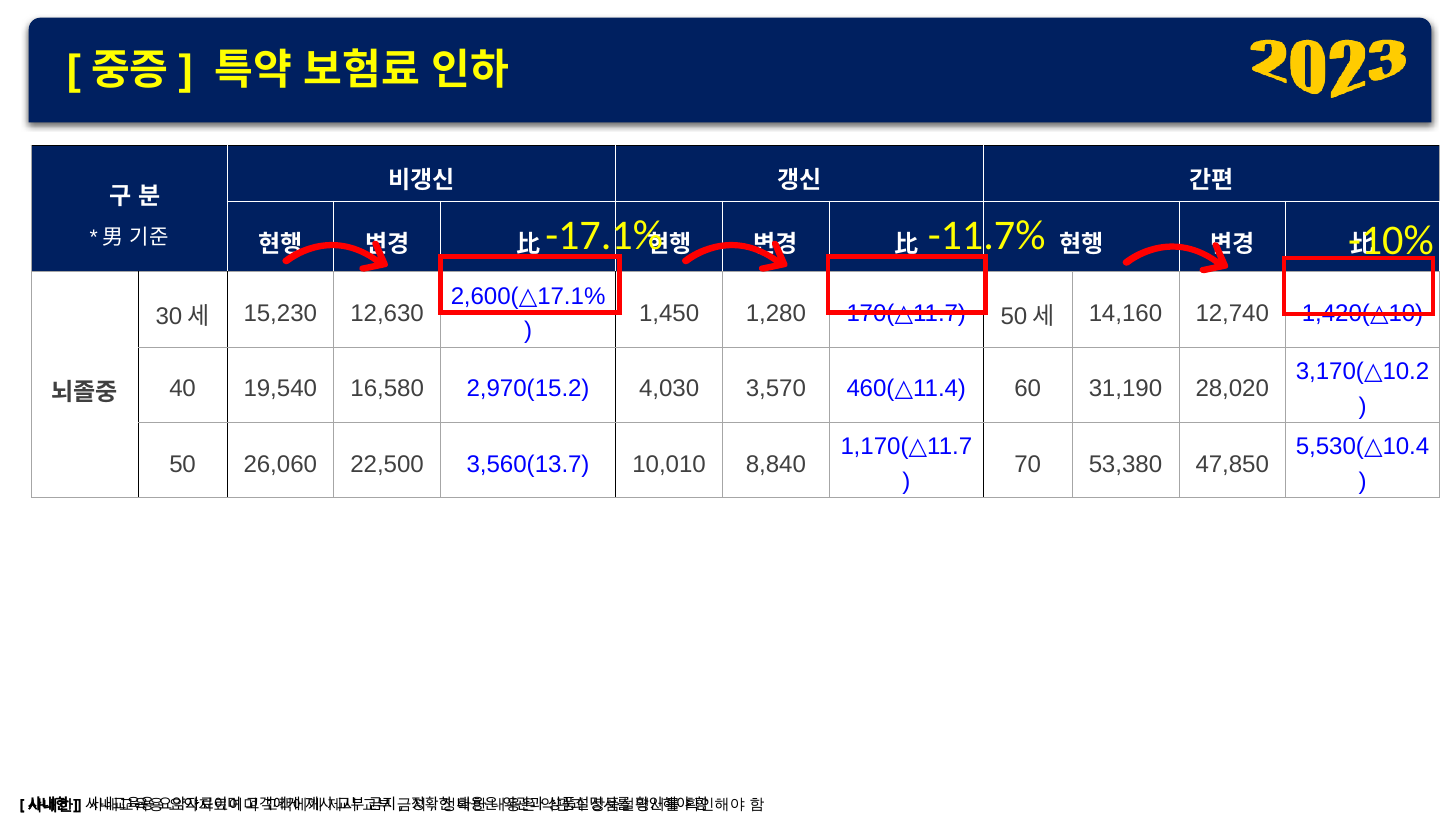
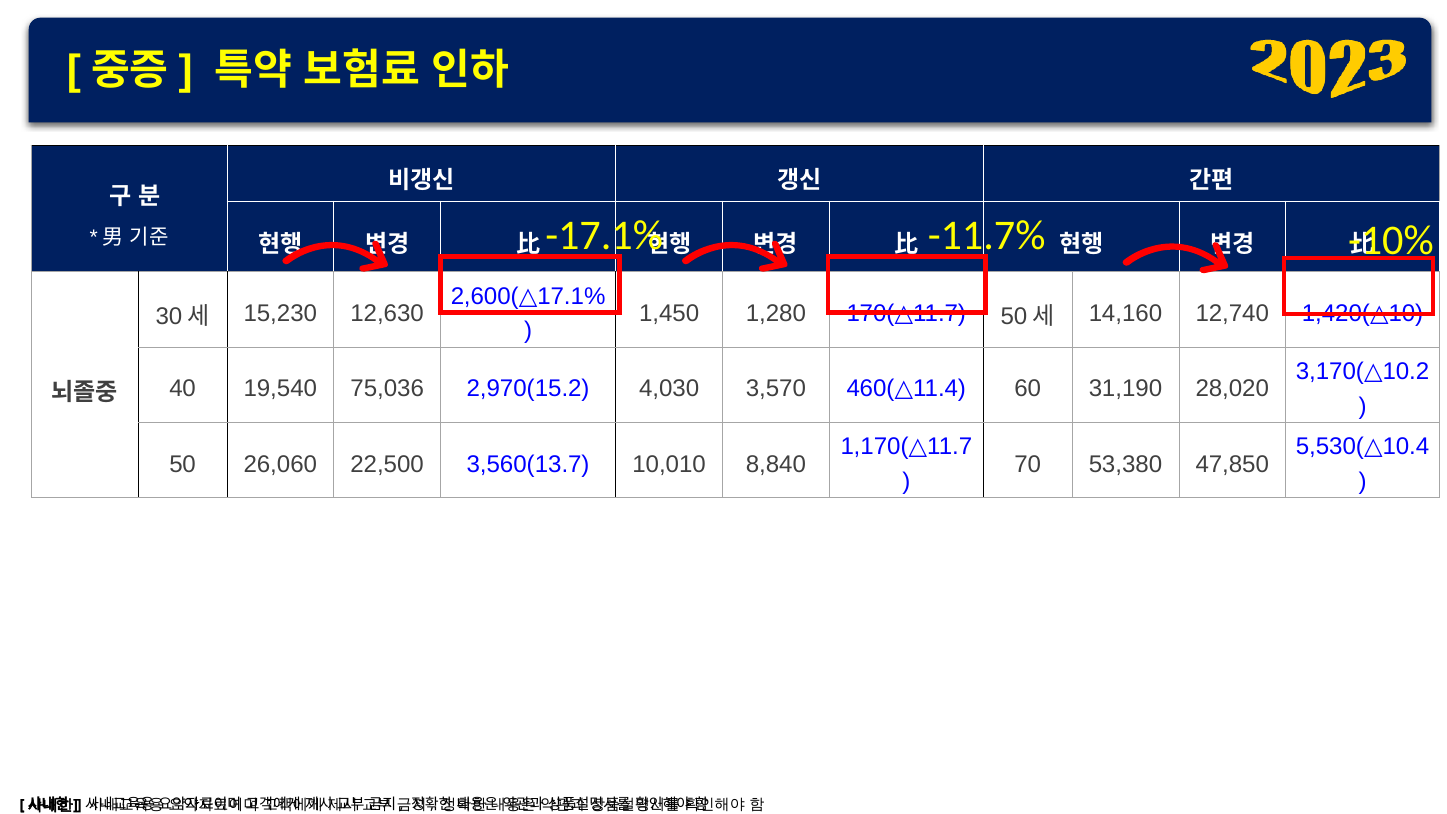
16,580: 16,580 -> 75,036
